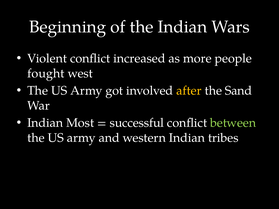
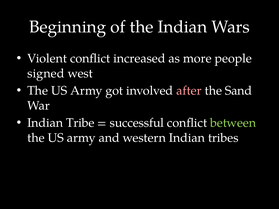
fought: fought -> signed
after colour: yellow -> pink
Most: Most -> Tribe
